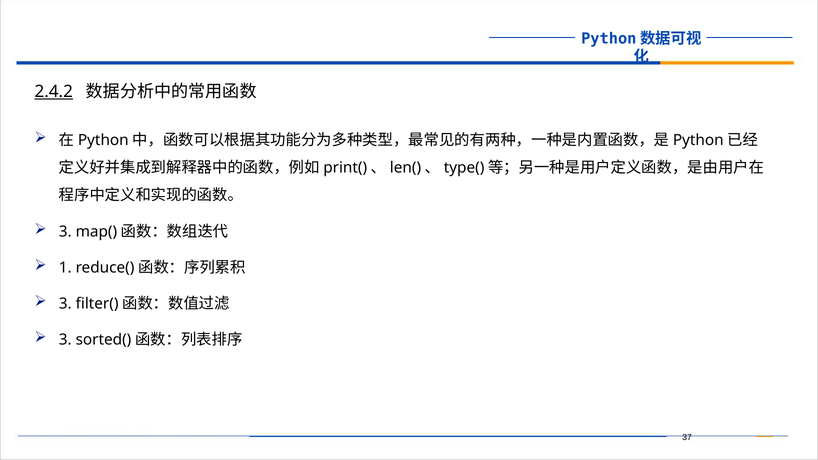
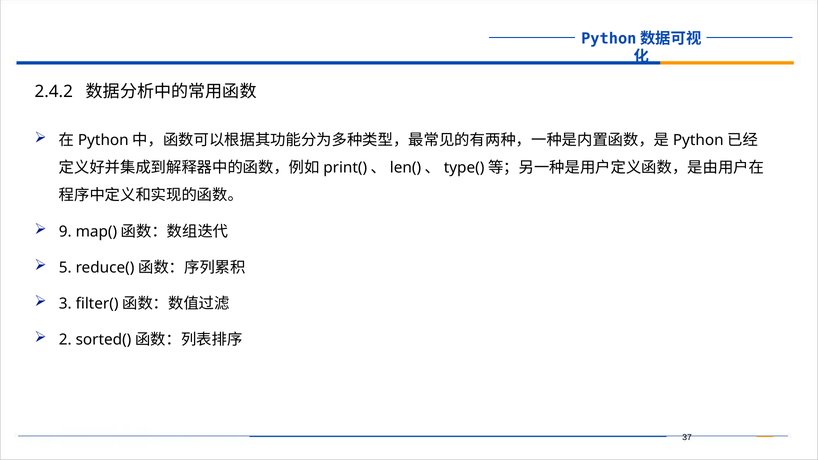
2.4.2 underline: present -> none
3 at (65, 232): 3 -> 9
1: 1 -> 5
3 at (65, 340): 3 -> 2
